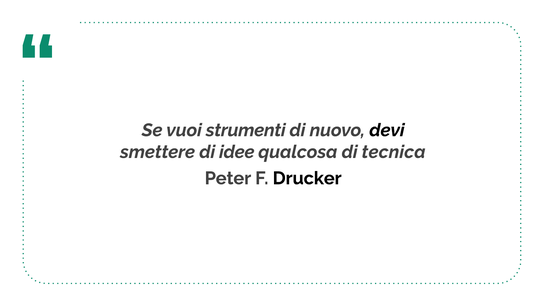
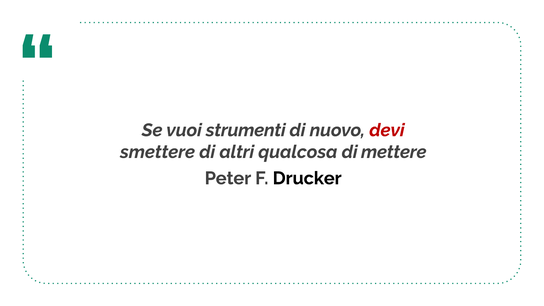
devi colour: black -> red
idee: idee -> altri
tecnica: tecnica -> mettere
